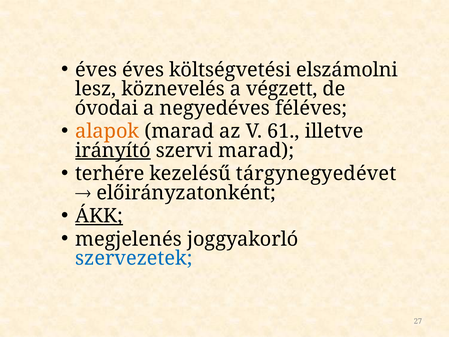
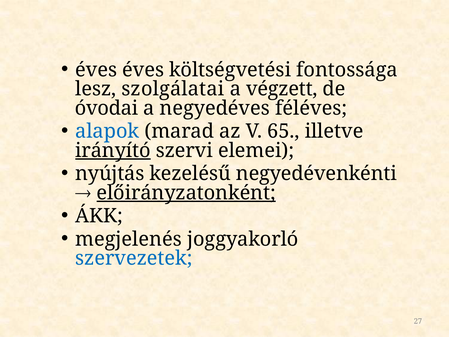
elszámolni: elszámolni -> fontossága
köznevelés: köznevelés -> szolgálatai
alapok colour: orange -> blue
61: 61 -> 65
szervi marad: marad -> elemei
terhére: terhére -> nyújtás
tárgynegyedévet: tárgynegyedévet -> negyedévenkénti
előirányzatonként underline: none -> present
ÁKK underline: present -> none
